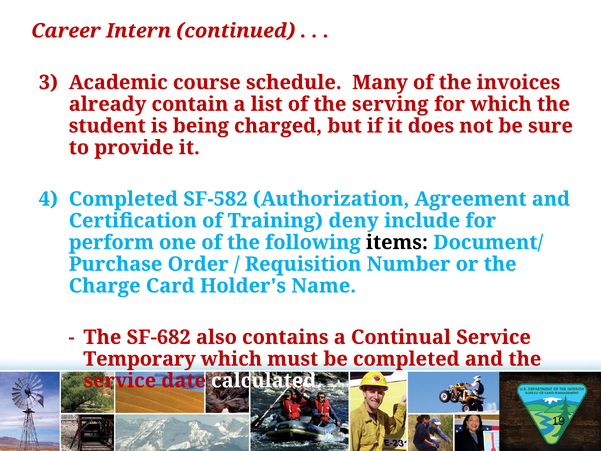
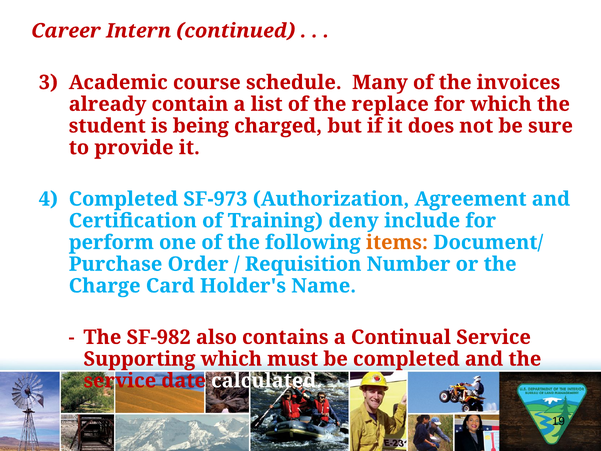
serving: serving -> replace
SF-582: SF-582 -> SF-973
items colour: black -> orange
SF-682: SF-682 -> SF-982
Temporary: Temporary -> Supporting
